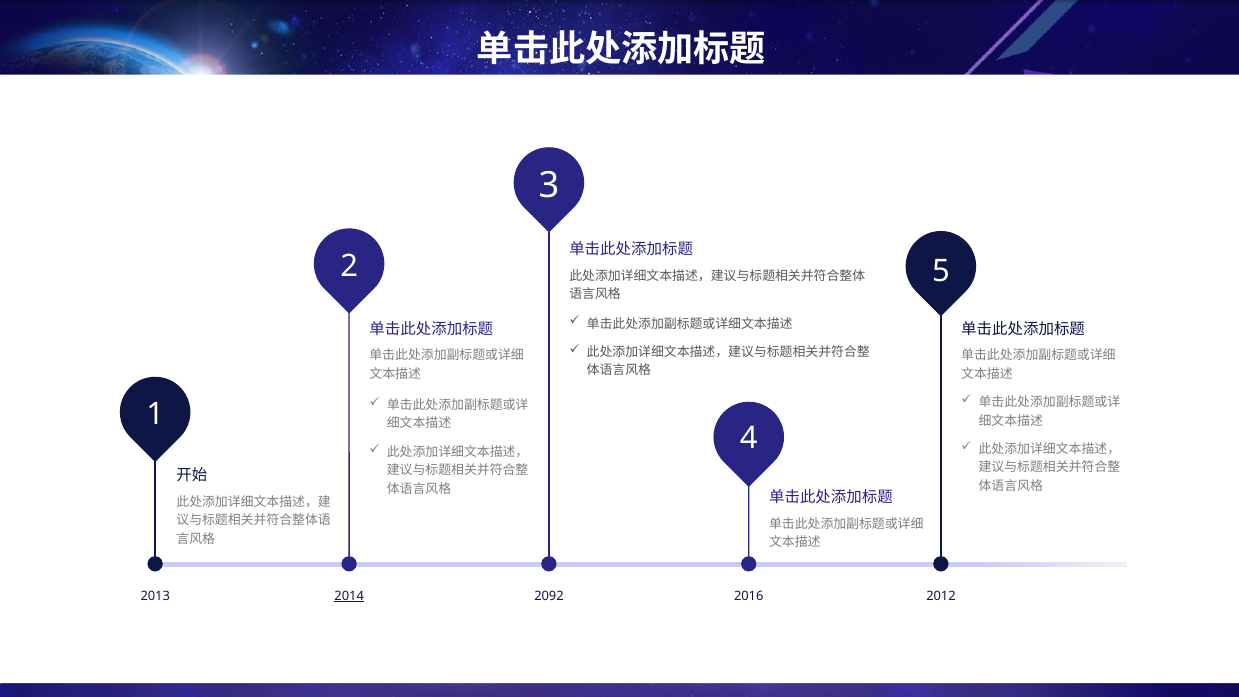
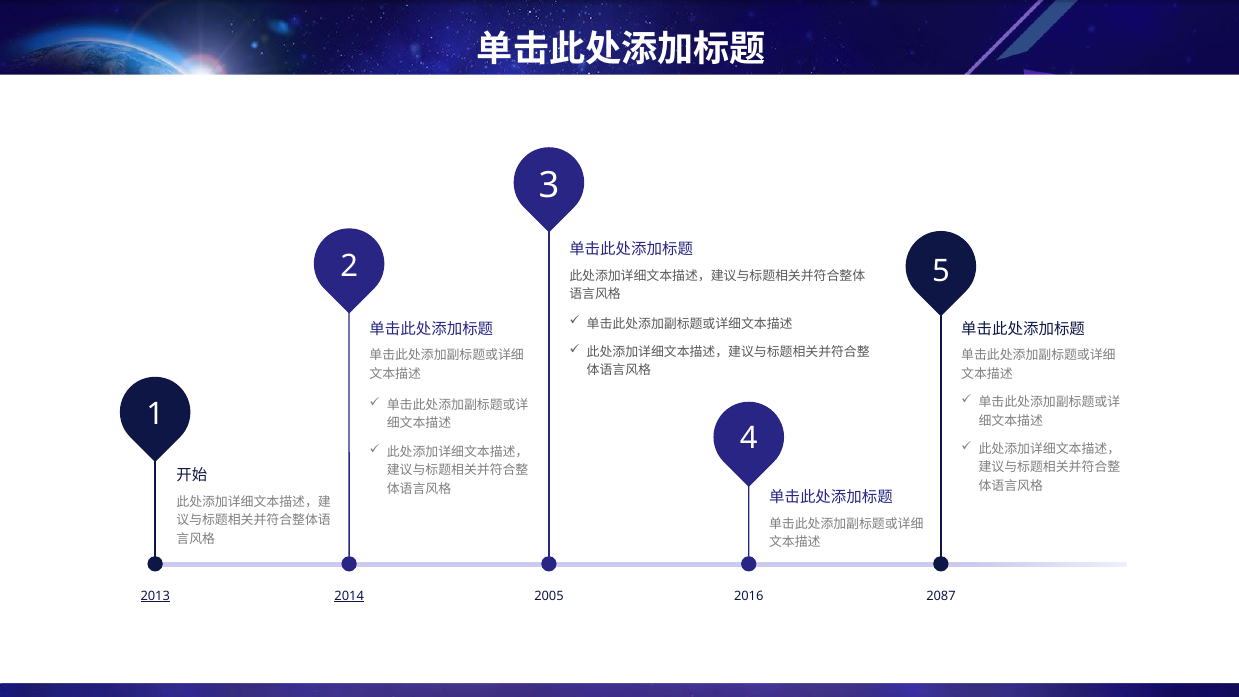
2013 underline: none -> present
2092: 2092 -> 2005
2012: 2012 -> 2087
